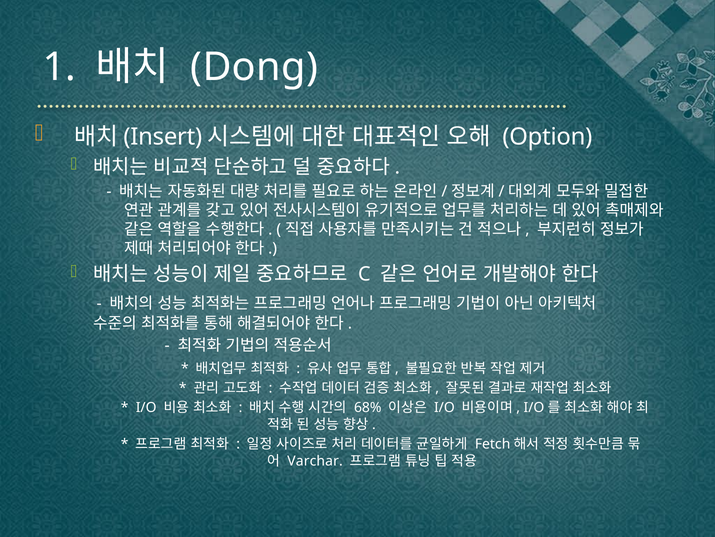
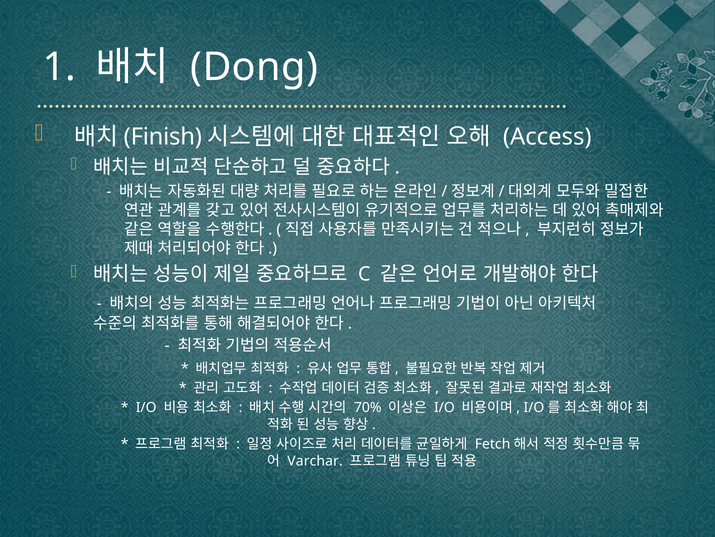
Insert: Insert -> Finish
Option: Option -> Access
68%: 68% -> 70%
